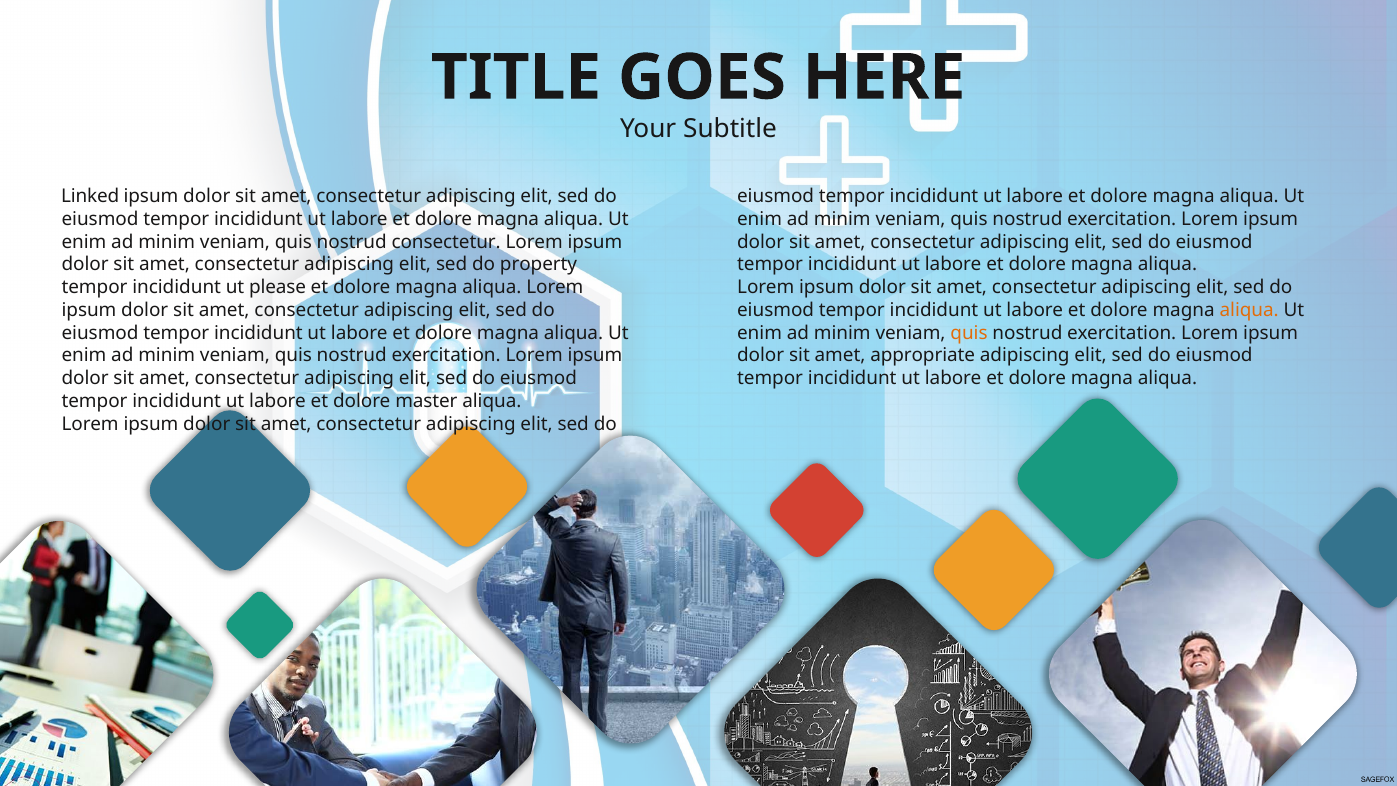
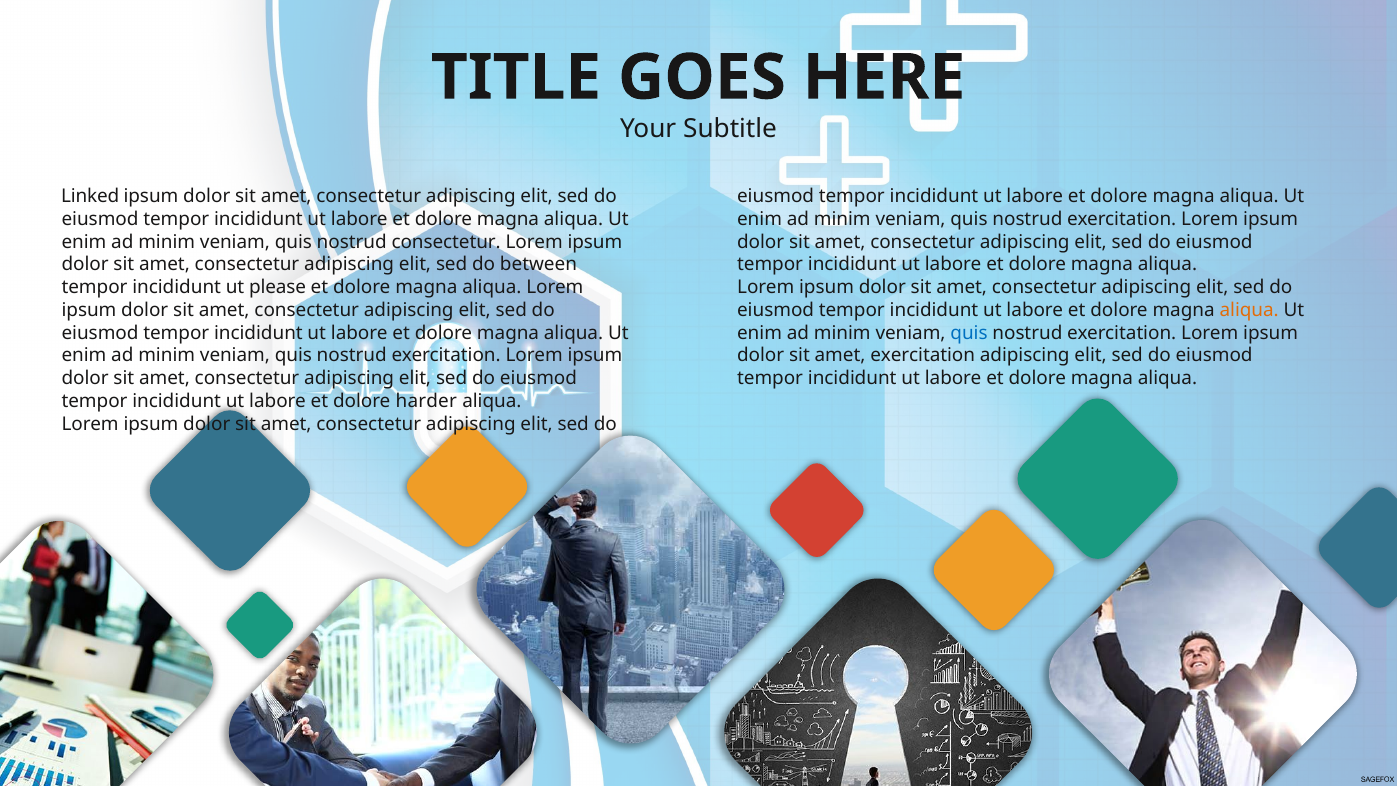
property: property -> between
quis at (969, 333) colour: orange -> blue
amet appropriate: appropriate -> exercitation
master: master -> harder
